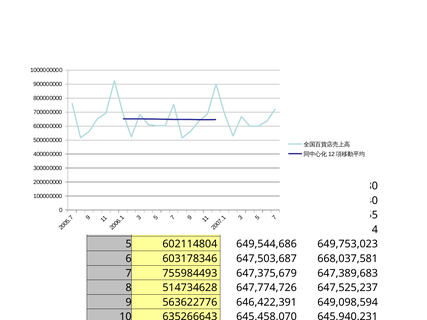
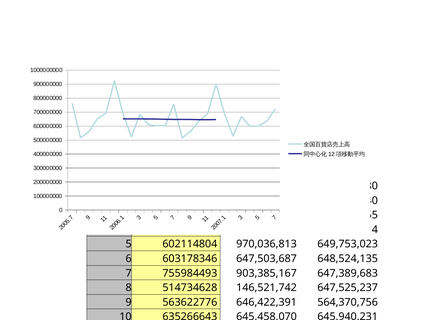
649,544,686: 649,544,686 -> 970,036,813
668,037,581: 668,037,581 -> 648,524,135
647,375,679: 647,375,679 -> 903,385,167
647,774,726: 647,774,726 -> 146,521,742
649,098,594: 649,098,594 -> 564,370,756
